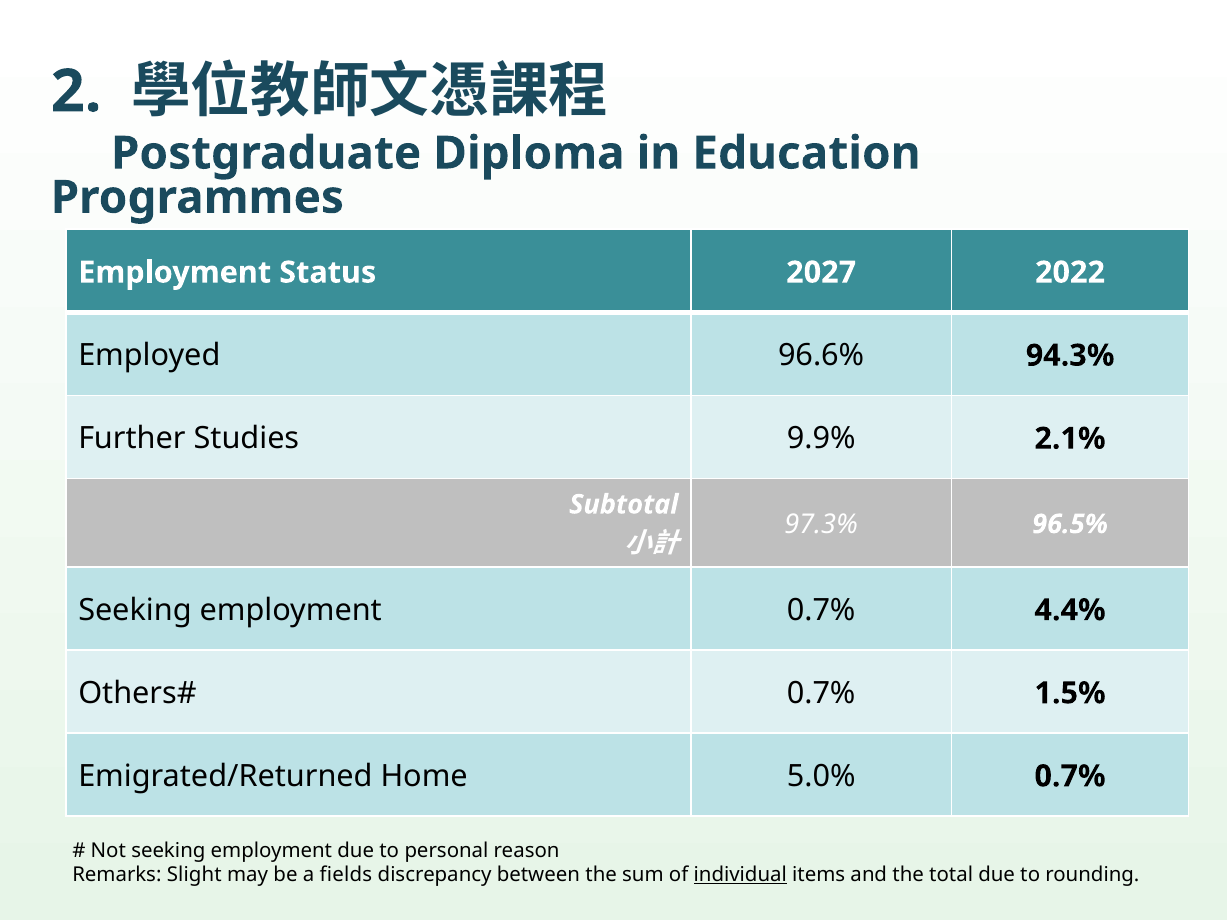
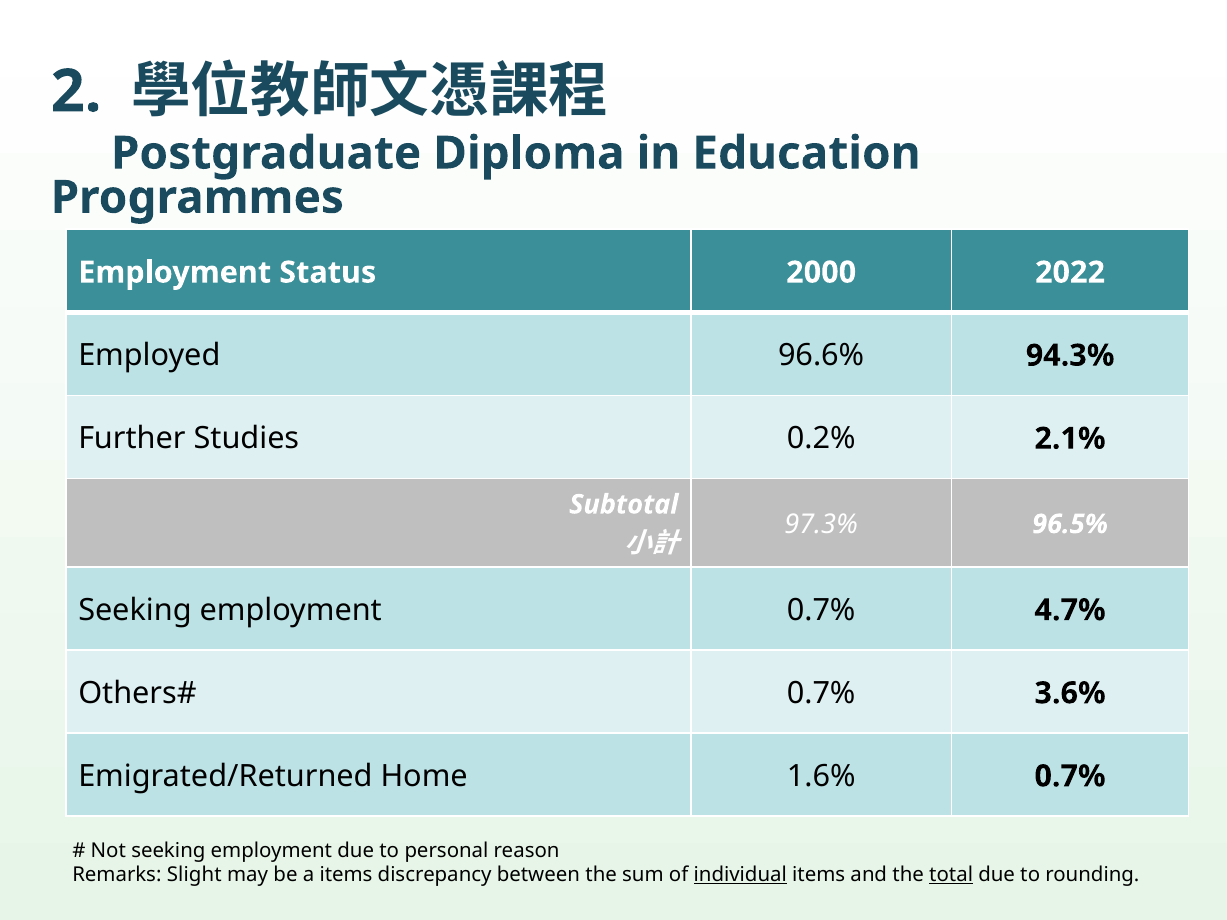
2027: 2027 -> 2000
9.9%: 9.9% -> 0.2%
4.4%: 4.4% -> 4.7%
1.5%: 1.5% -> 3.6%
5.0%: 5.0% -> 1.6%
a fields: fields -> items
total underline: none -> present
